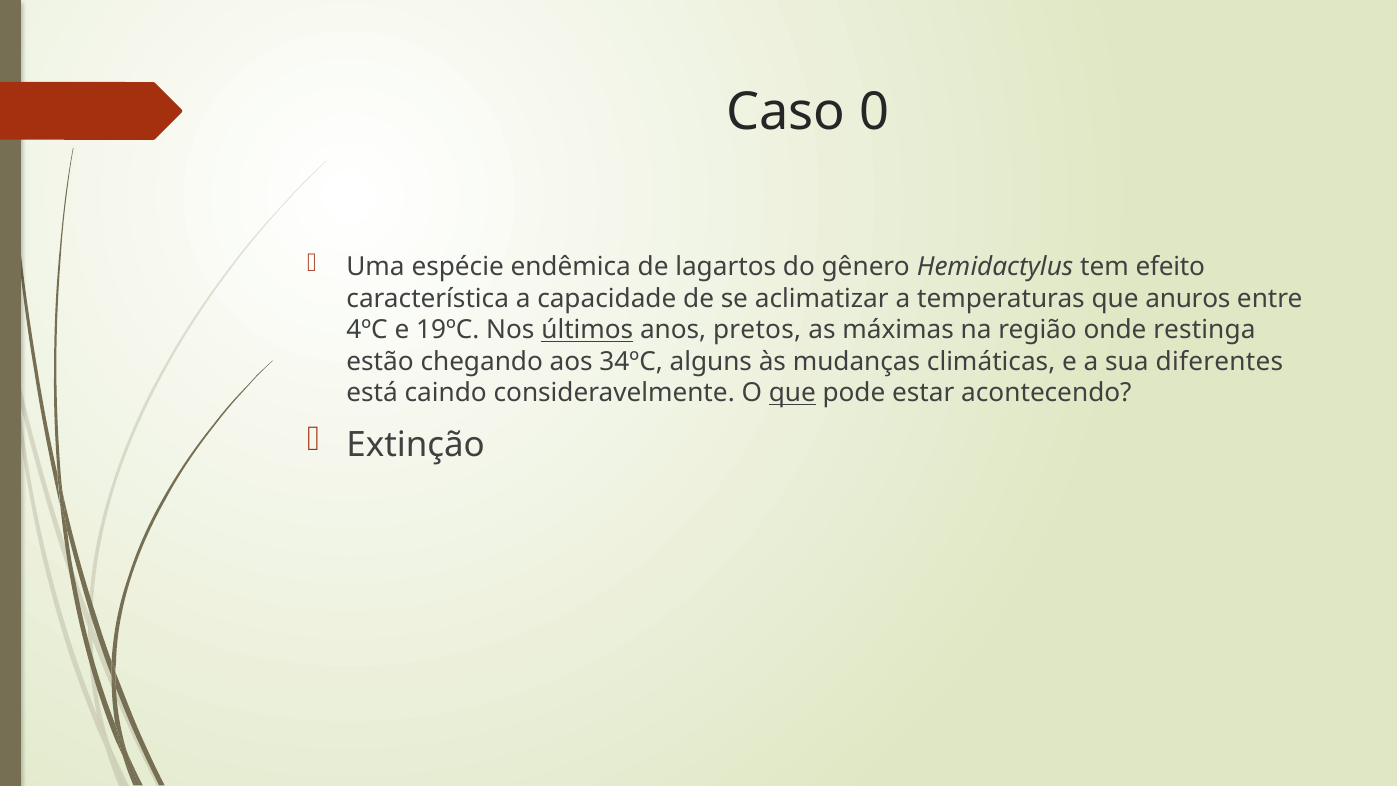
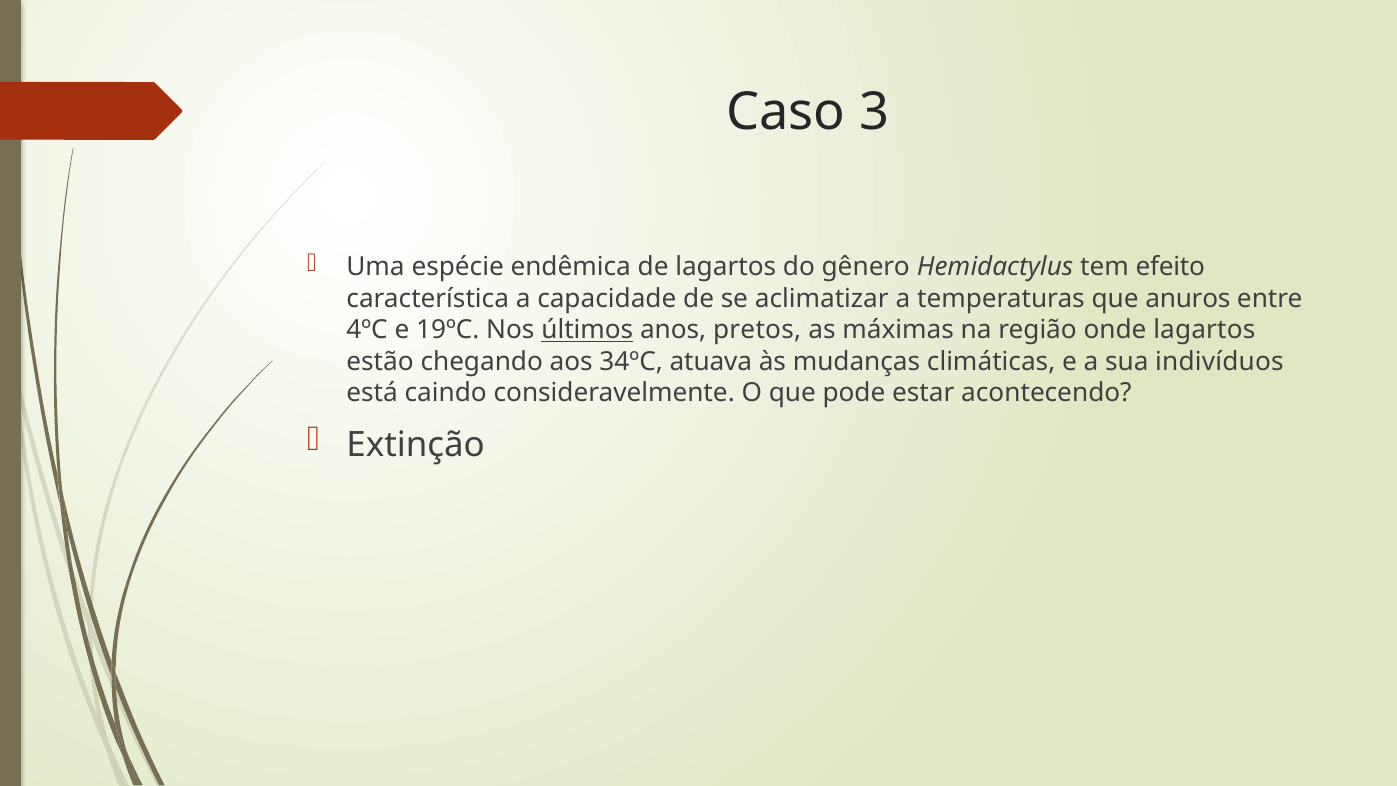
0: 0 -> 3
onde restinga: restinga -> lagartos
alguns: alguns -> atuava
diferentes: diferentes -> indivíduos
que at (792, 393) underline: present -> none
